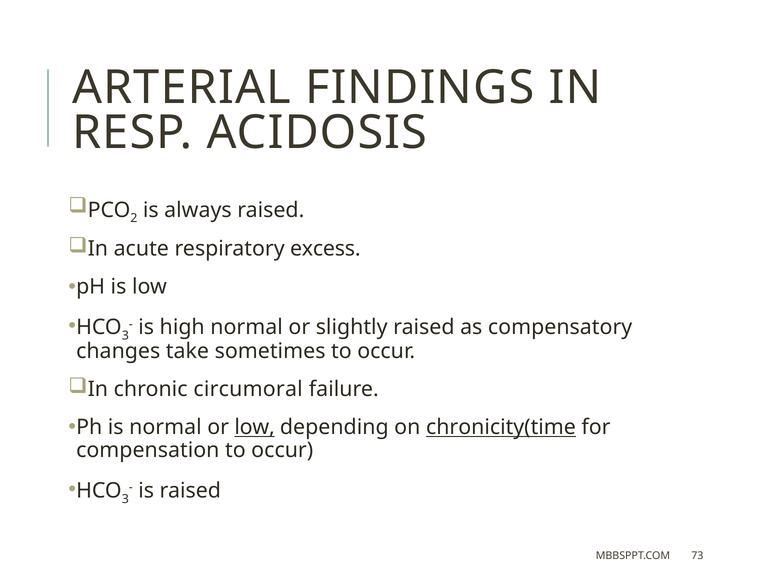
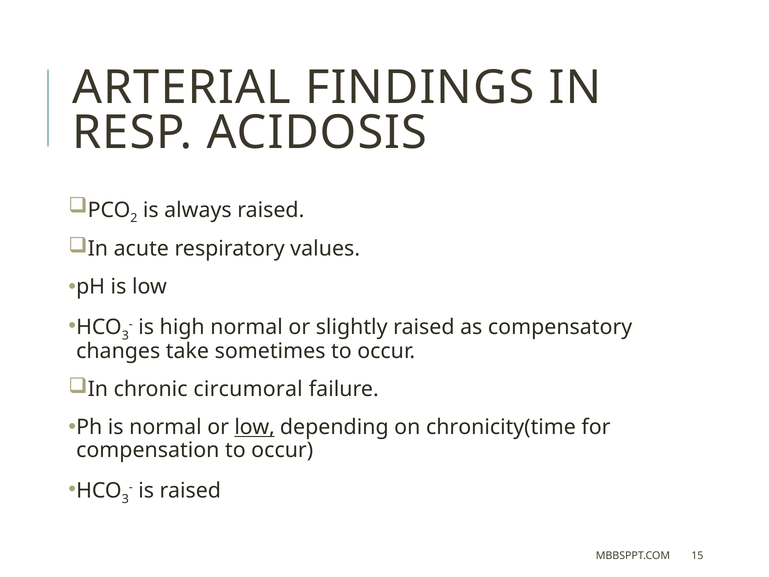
excess: excess -> values
chronicity(time underline: present -> none
73: 73 -> 15
